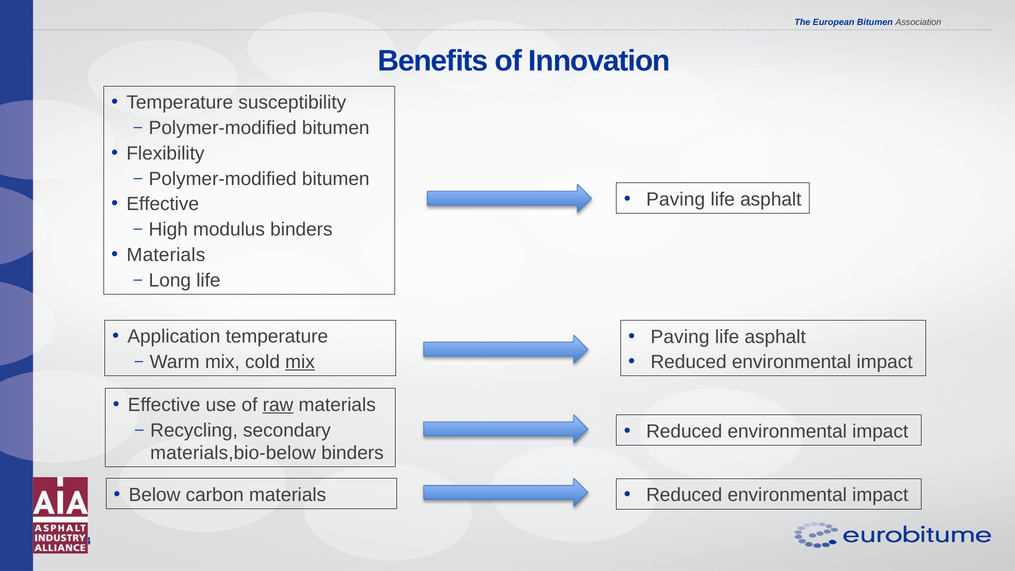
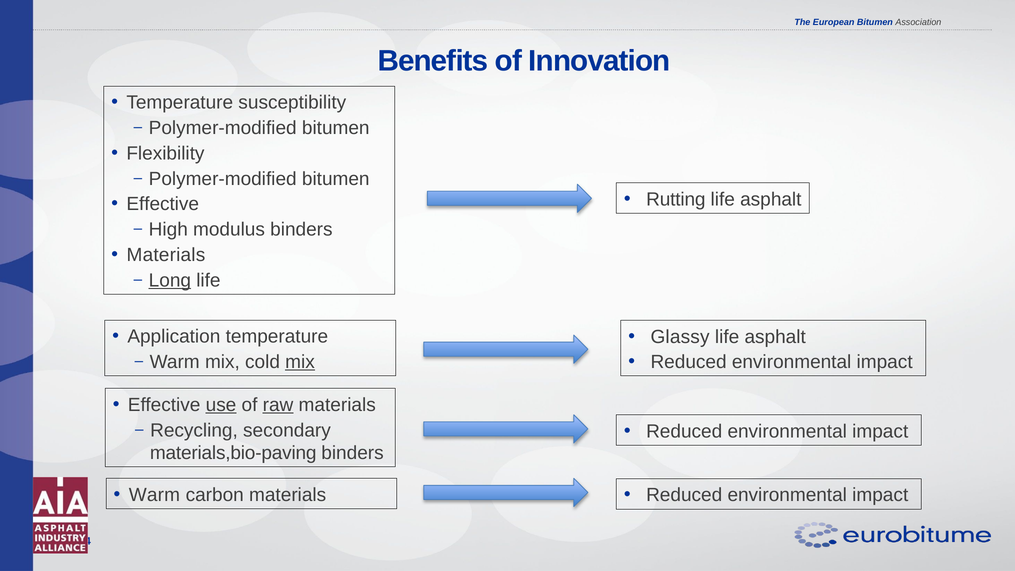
Paving at (676, 199): Paving -> Rutting
Long underline: none -> present
Paving at (680, 337): Paving -> Glassy
use underline: none -> present
materials,bio-below: materials,bio-below -> materials,bio-paving
Below at (155, 495): Below -> Warm
